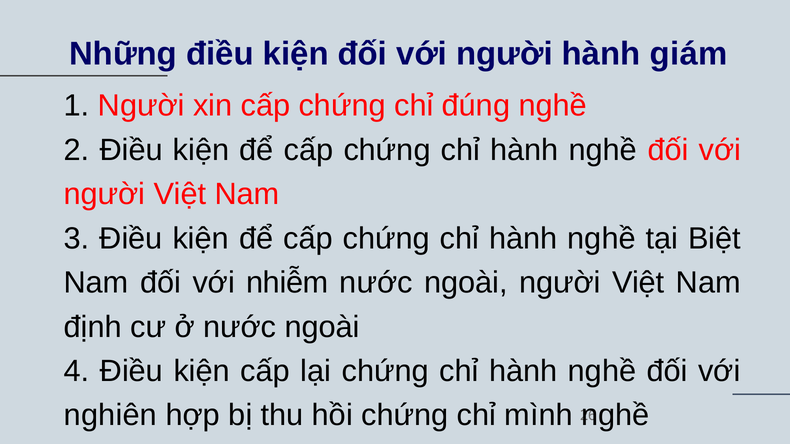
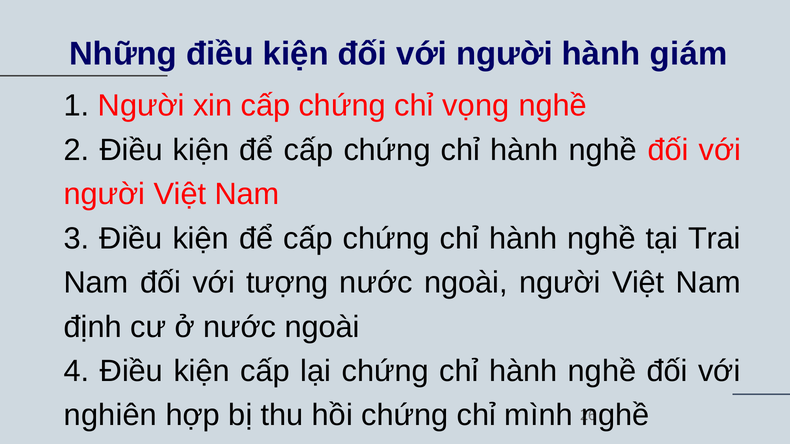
đúng: đúng -> vọng
Biệt: Biệt -> Trai
nhiễm: nhiễm -> tượng
